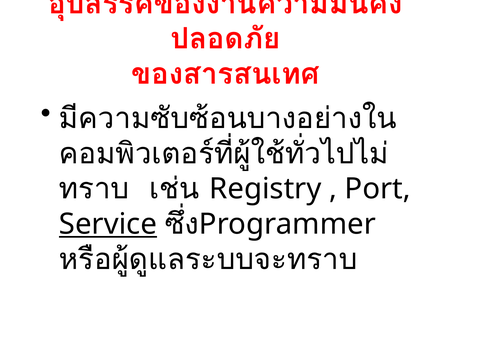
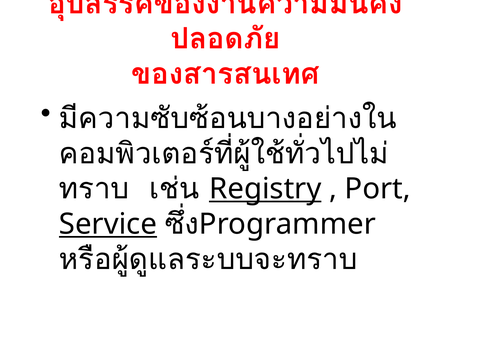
Registry underline: none -> present
